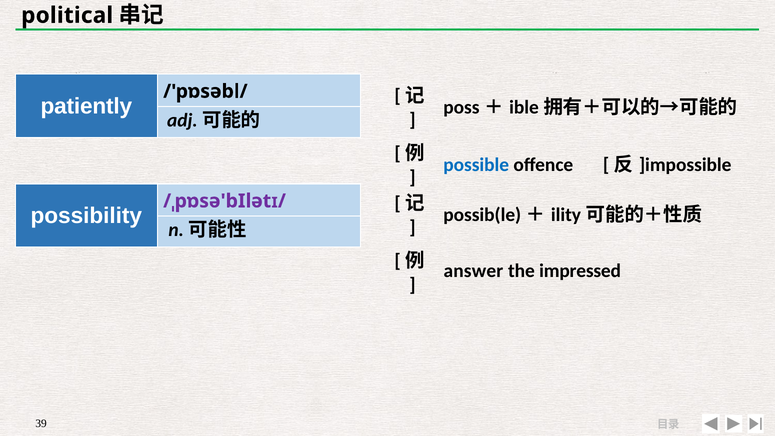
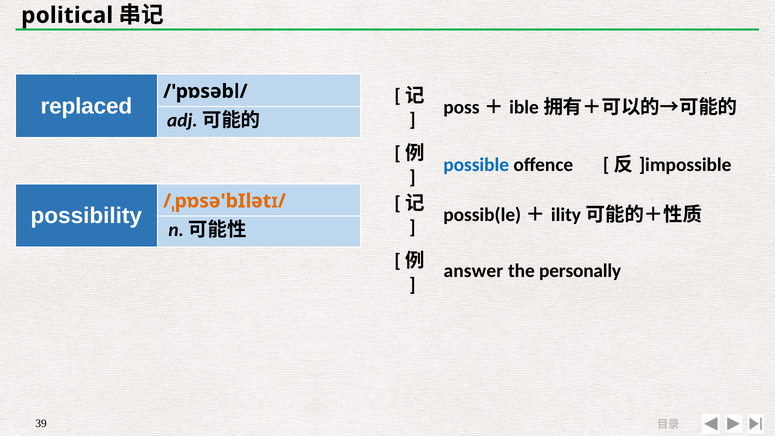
patiently: patiently -> replaced
/ˌpɒsə'bIlətɪ/ colour: purple -> orange
impressed: impressed -> personally
